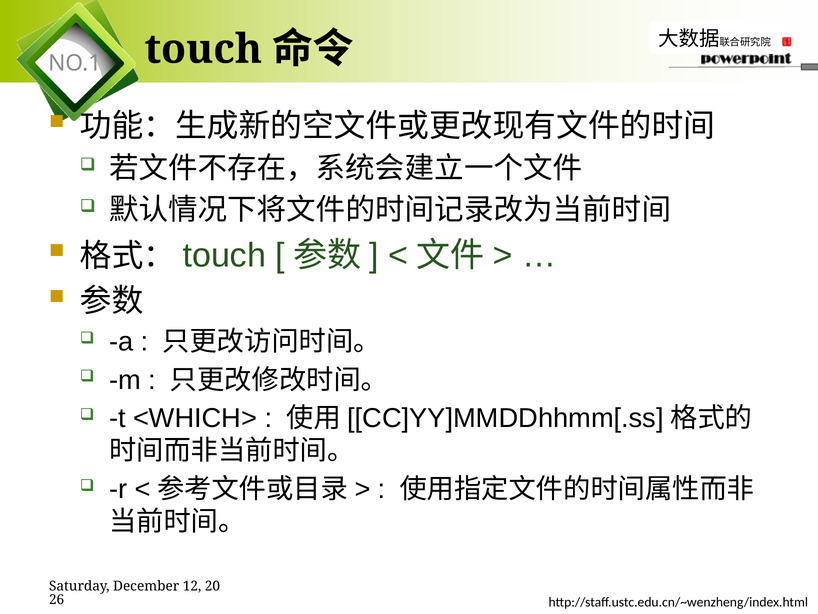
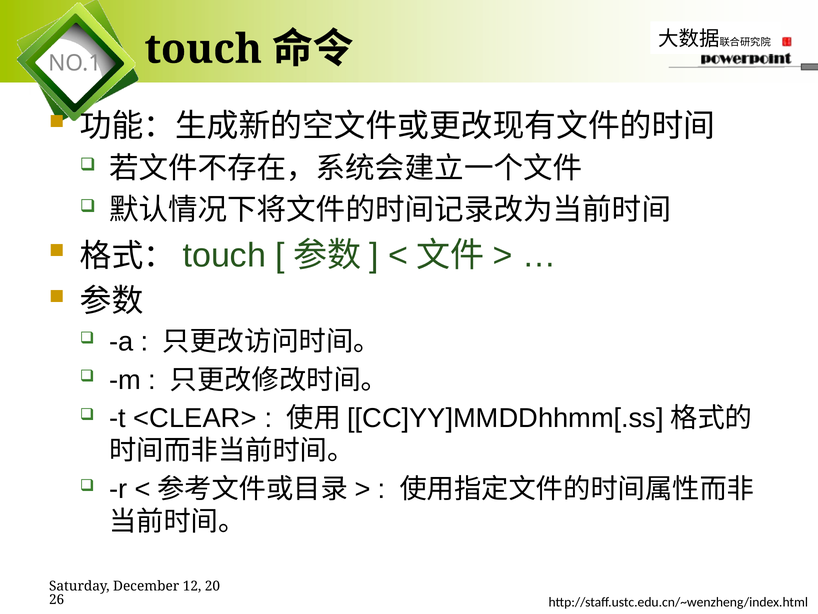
<WHICH>: <WHICH> -> <CLEAR>
